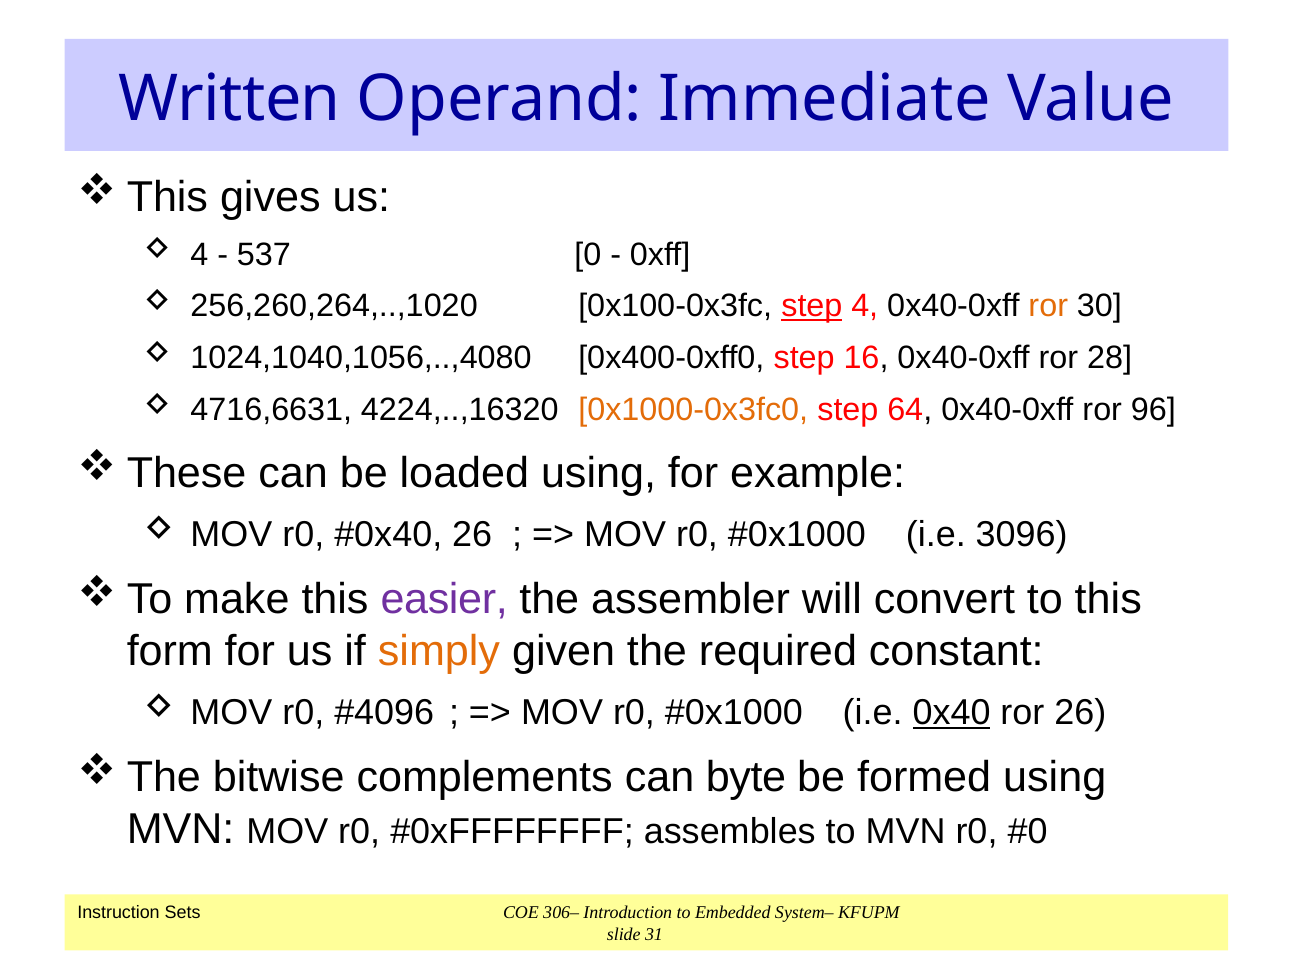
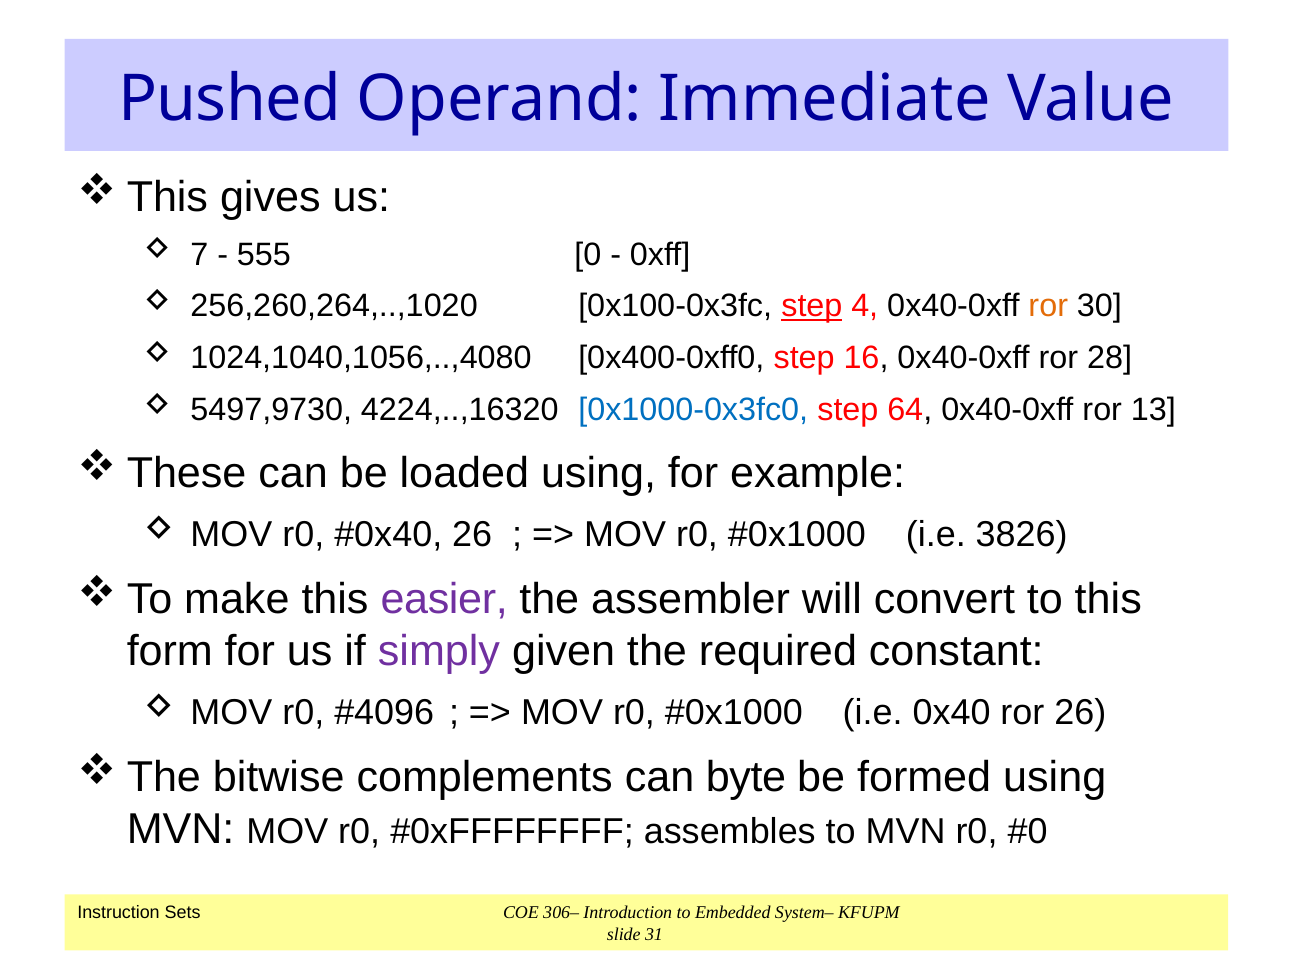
Written: Written -> Pushed
4 at (199, 254): 4 -> 7
537: 537 -> 555
4716,6631: 4716,6631 -> 5497,9730
0x1000-0x3fc0 colour: orange -> blue
96: 96 -> 13
3096: 3096 -> 3826
simply colour: orange -> purple
0x40 underline: present -> none
